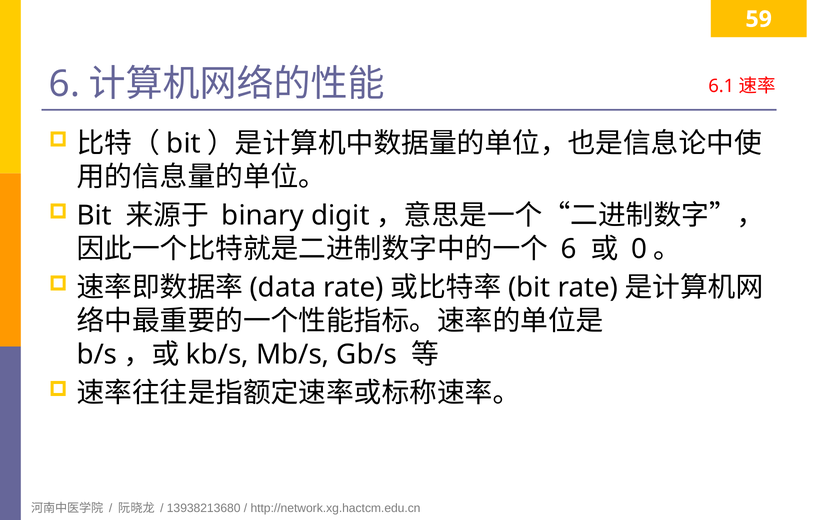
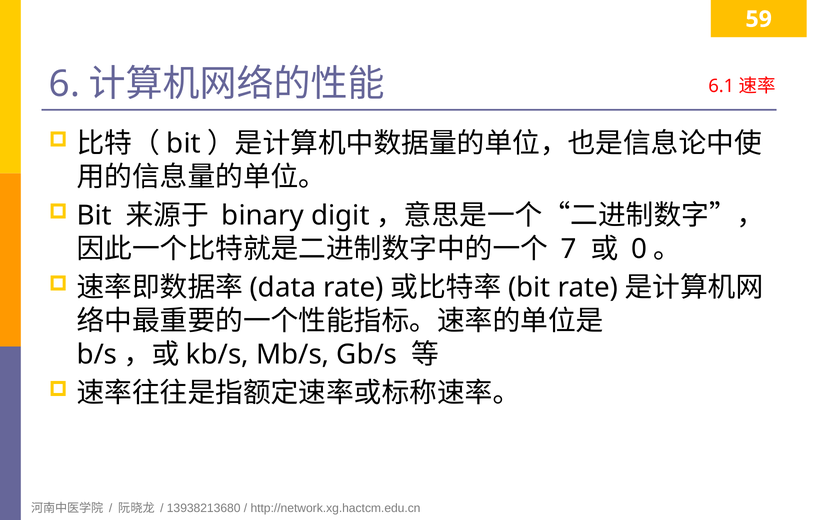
6 at (569, 249): 6 -> 7
